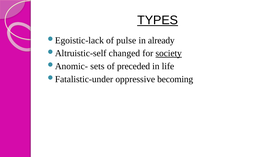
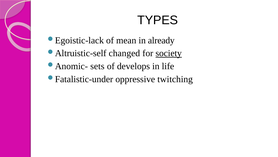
TYPES underline: present -> none
pulse: pulse -> mean
preceded: preceded -> develops
becoming: becoming -> twitching
